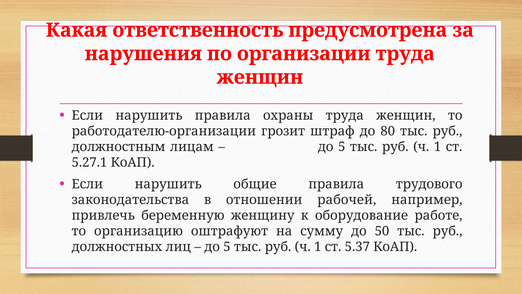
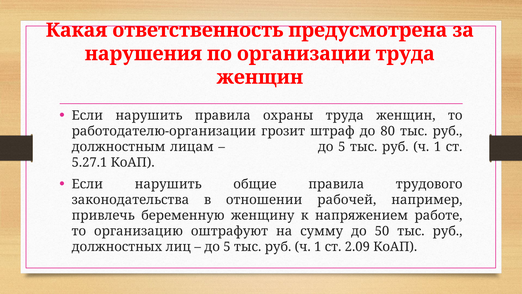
оборудование: оборудование -> напряжением
5.37: 5.37 -> 2.09
